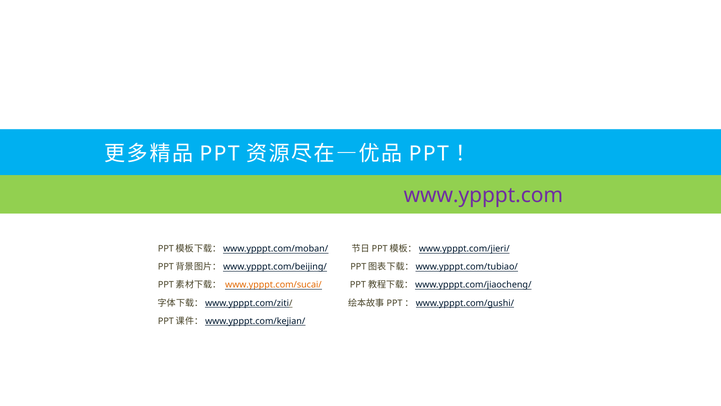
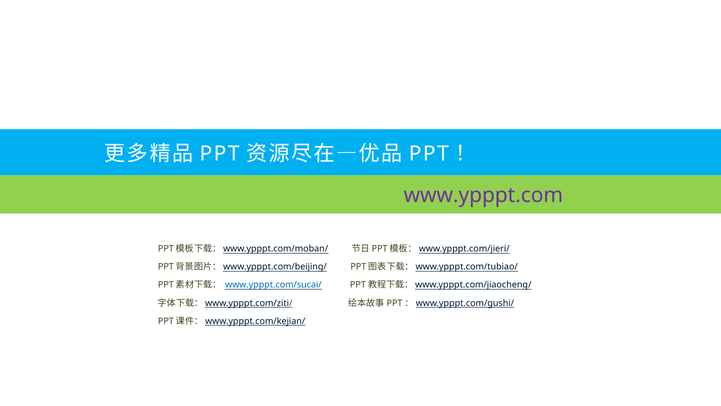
www.ypppt.com/sucai/ colour: orange -> blue
